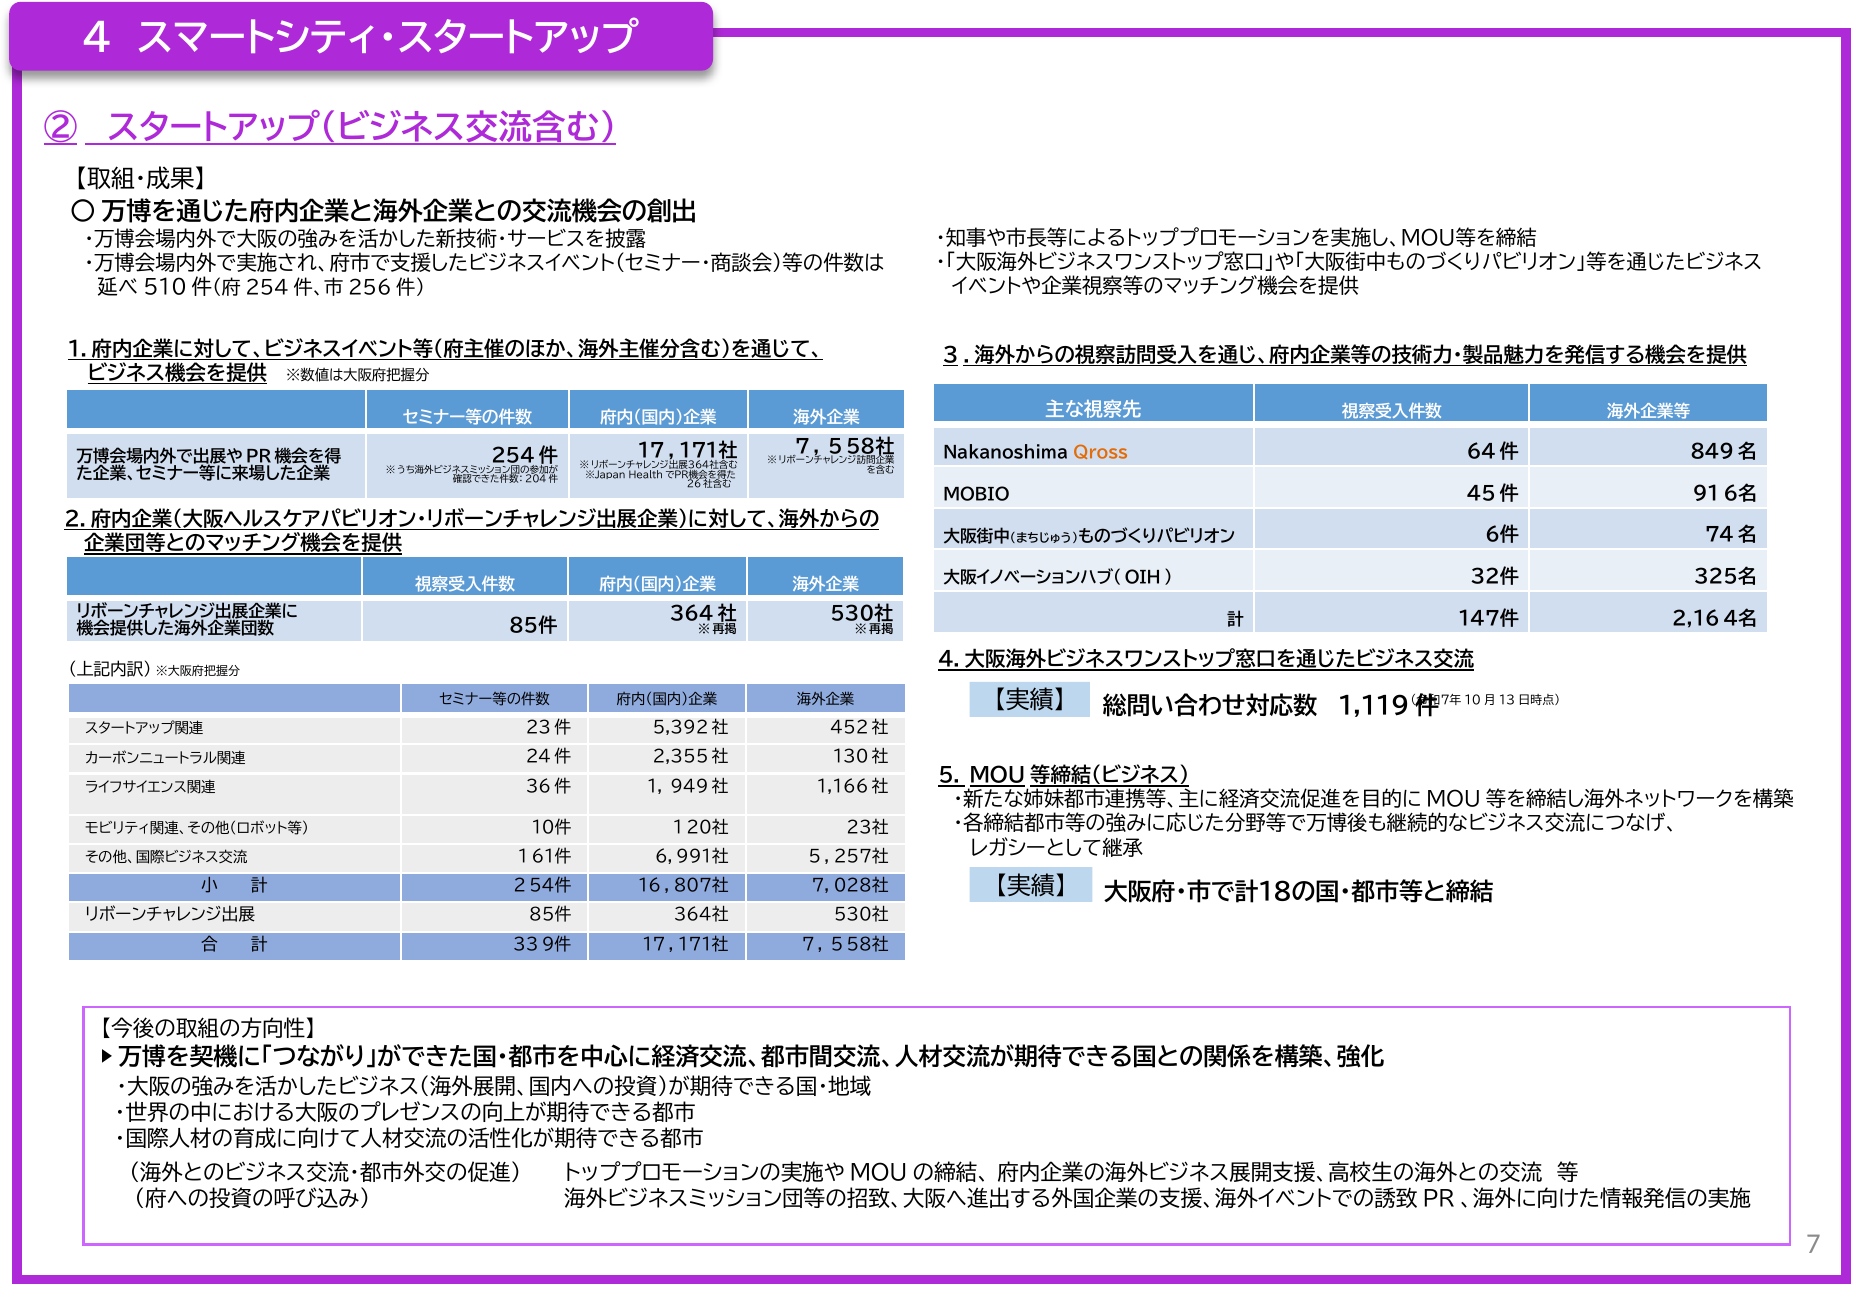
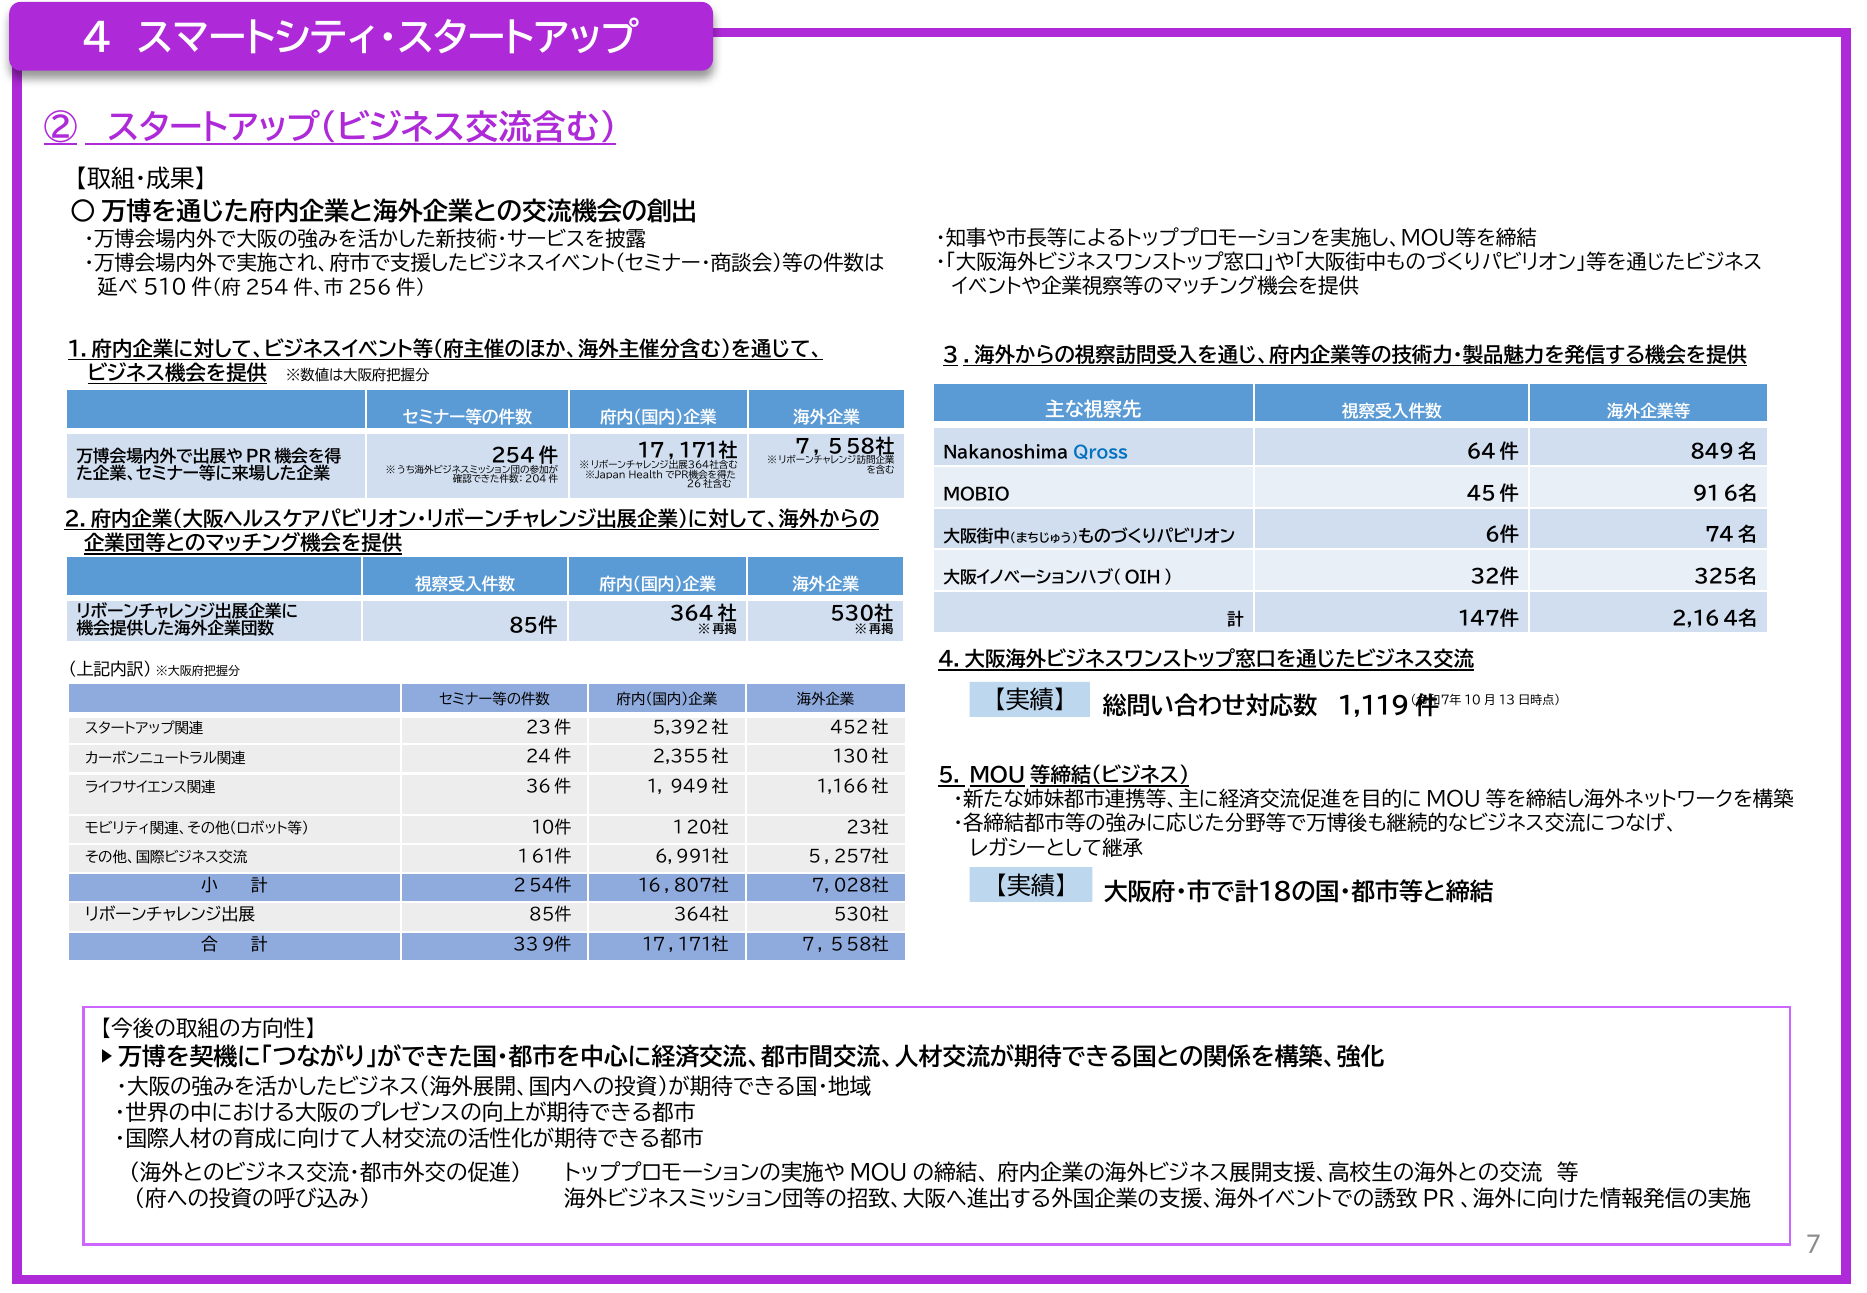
Qross colour: orange -> blue
